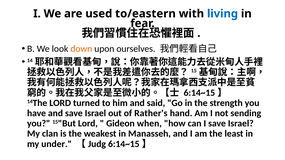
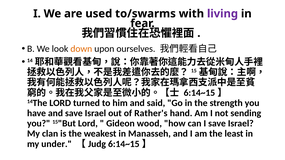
to/eastern: to/eastern -> to/swarms
living colour: blue -> purple
when: when -> wood
